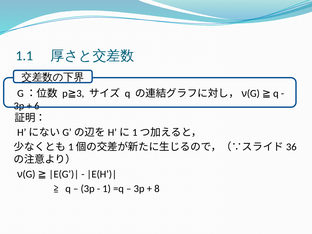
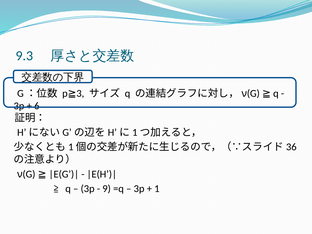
1.1: 1.1 -> 9.3
1: 1 -> 9
8: 8 -> 1
